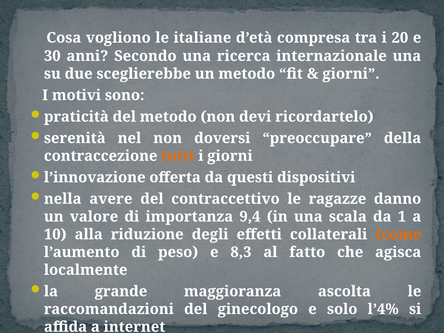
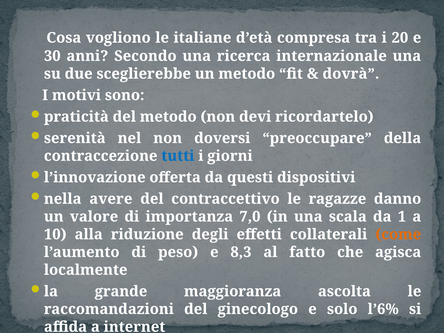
giorni at (351, 74): giorni -> dovrà
tutti colour: orange -> blue
9,4: 9,4 -> 7,0
l’4%: l’4% -> l’6%
